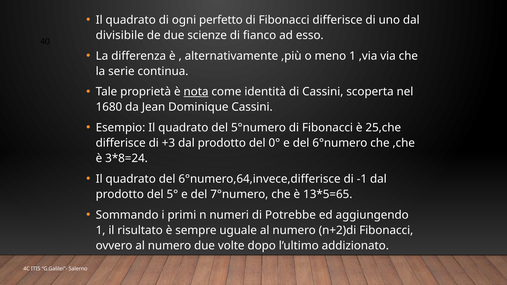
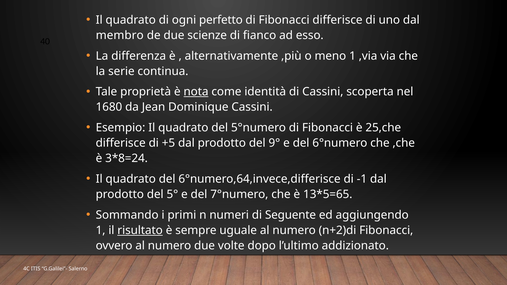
divisibile: divisibile -> membro
+3: +3 -> +5
0°: 0° -> 9°
Potrebbe: Potrebbe -> Seguente
risultato underline: none -> present
